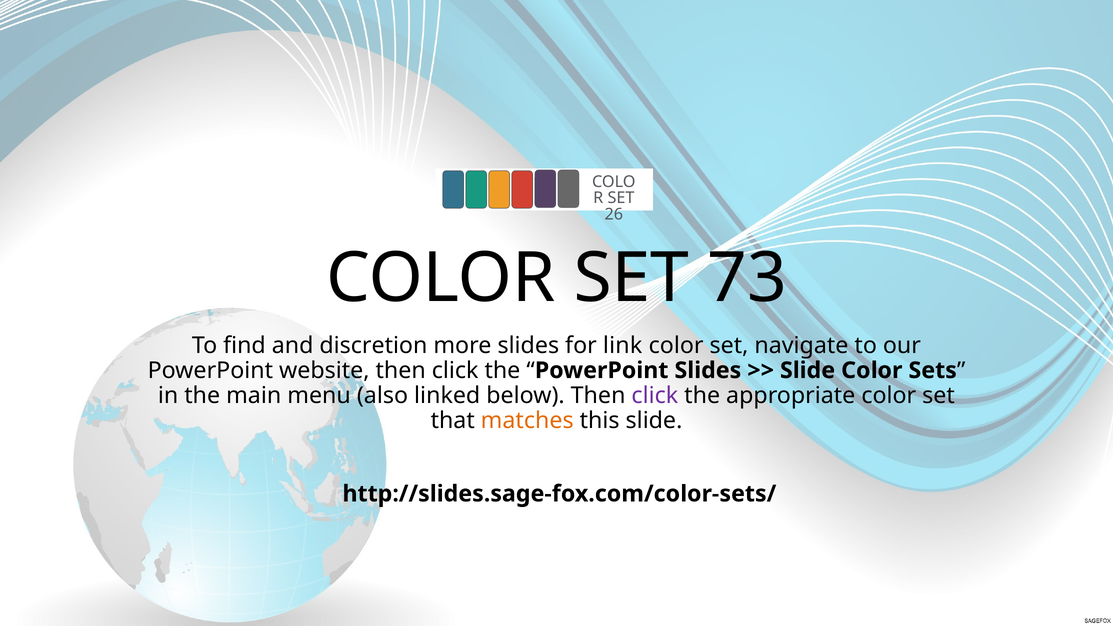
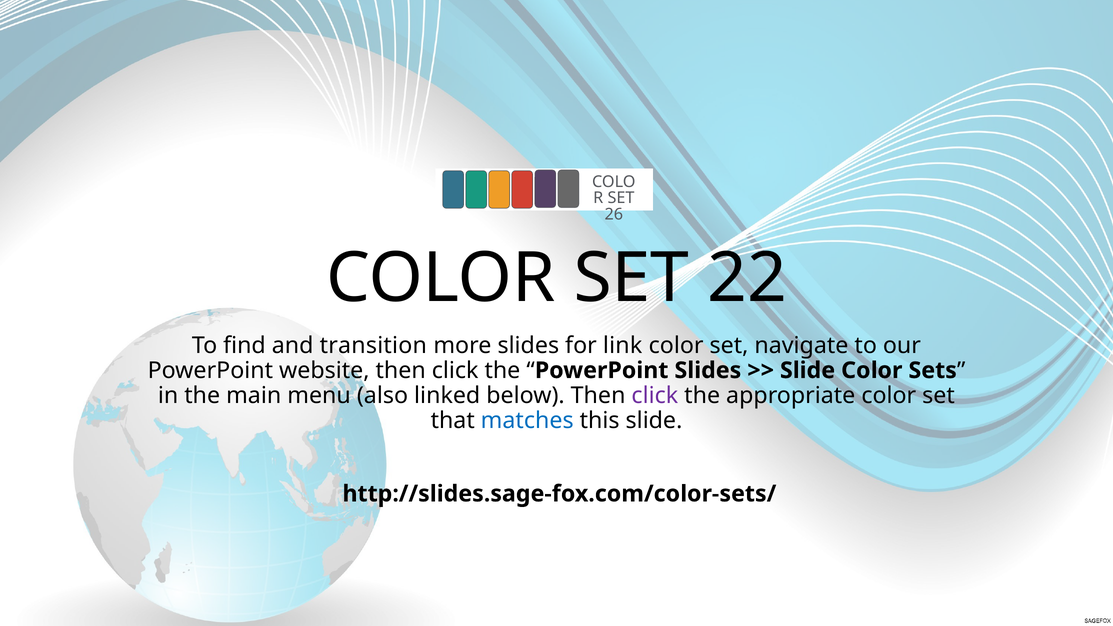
73: 73 -> 22
discretion: discretion -> transition
matches colour: orange -> blue
